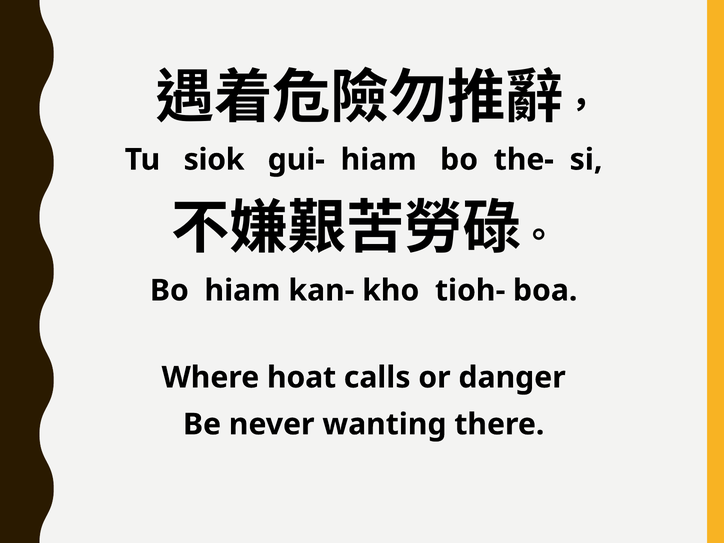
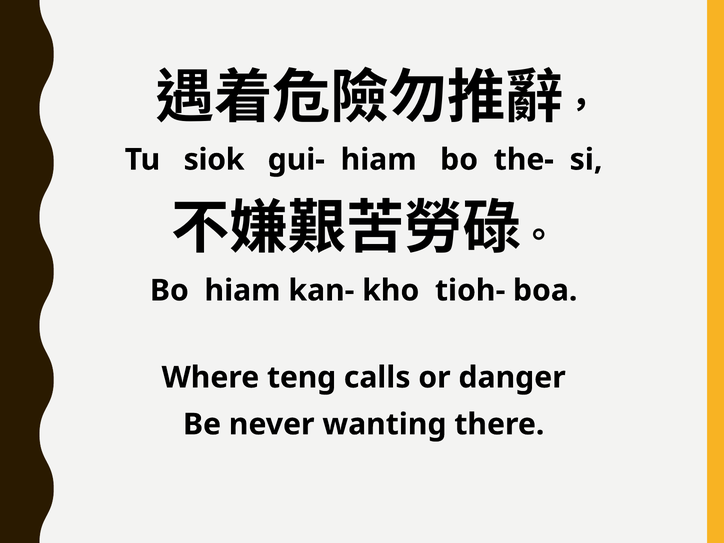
hoat: hoat -> teng
